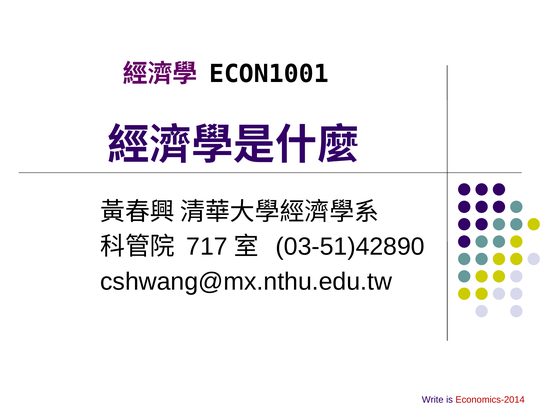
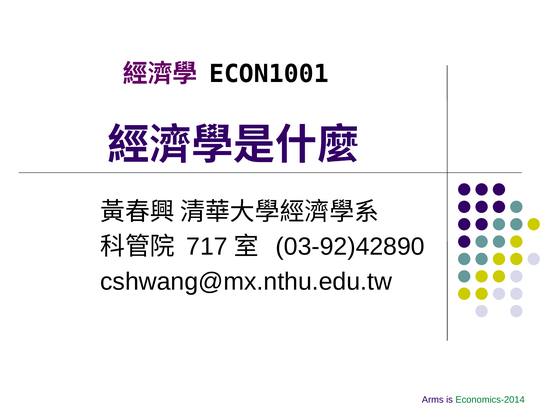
03-51)42890: 03-51)42890 -> 03-92)42890
Write: Write -> Arms
Economics-2014 colour: red -> green
